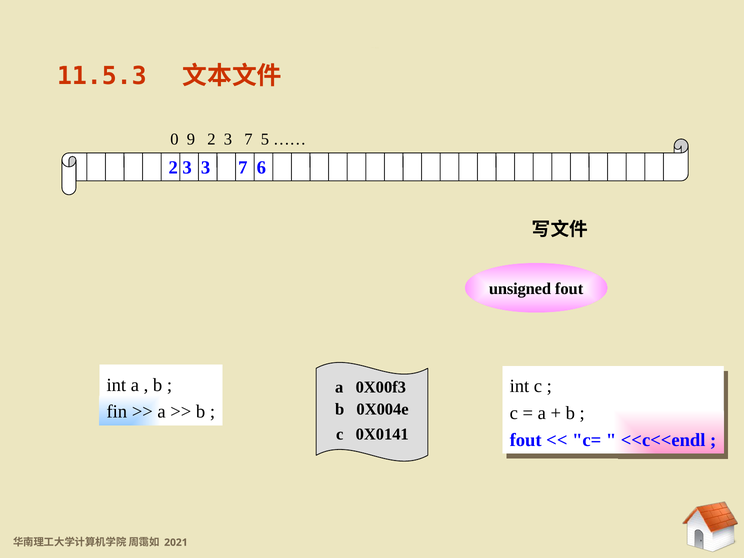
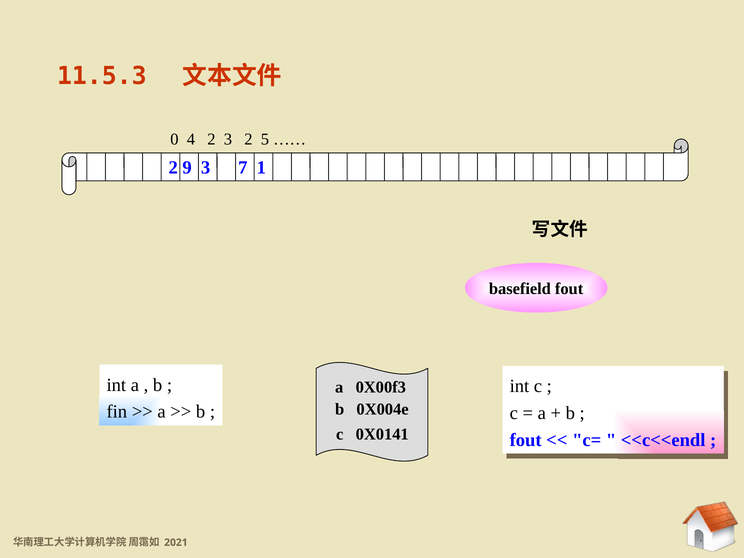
9: 9 -> 4
2 3 7: 7 -> 2
3 at (187, 168): 3 -> 9
6: 6 -> 1
unsigned: unsigned -> basefield
